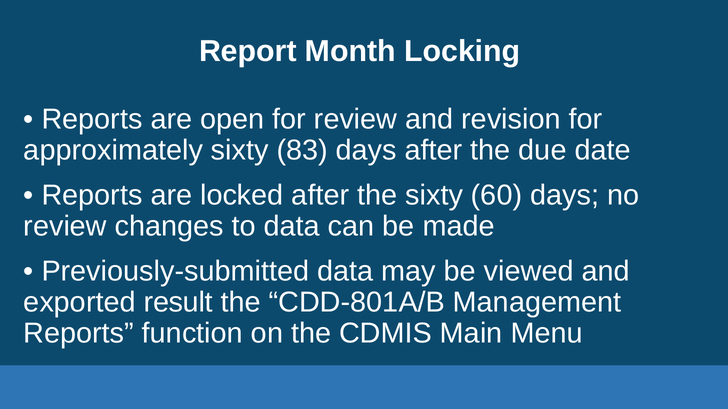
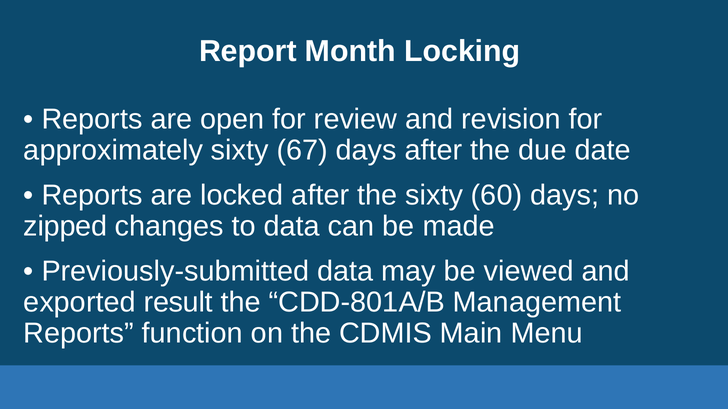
83: 83 -> 67
review at (65, 227): review -> zipped
